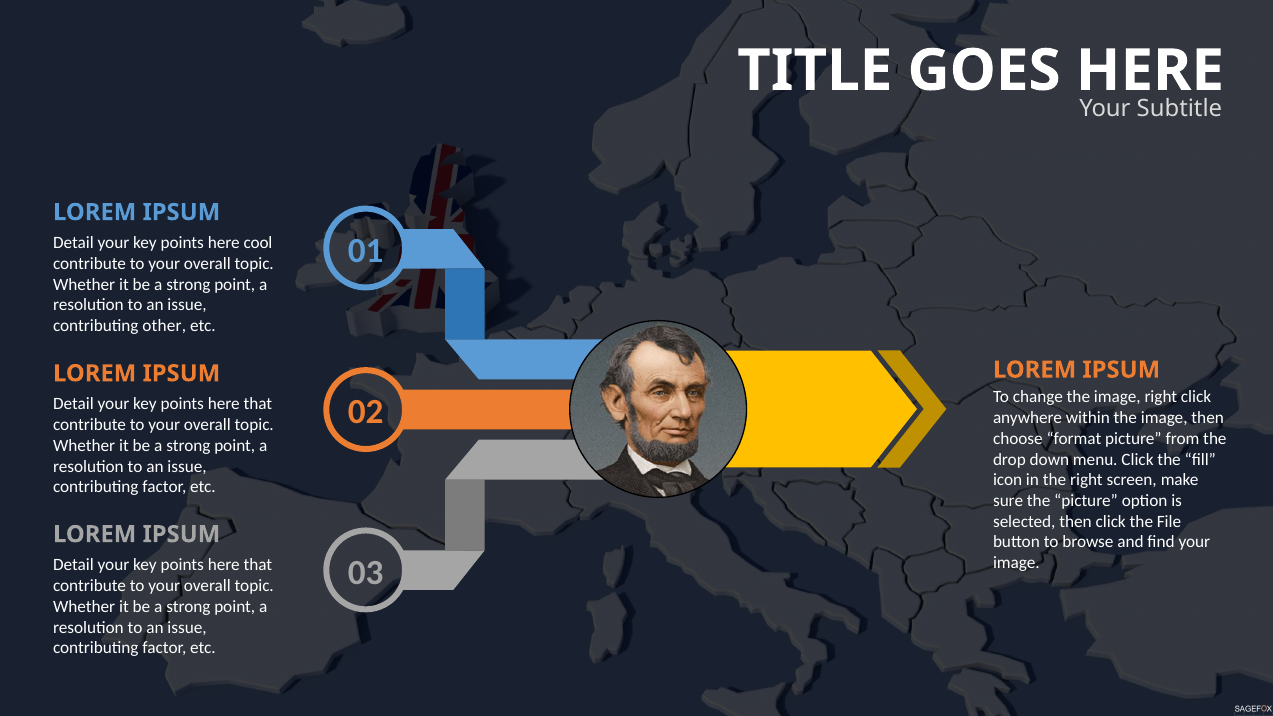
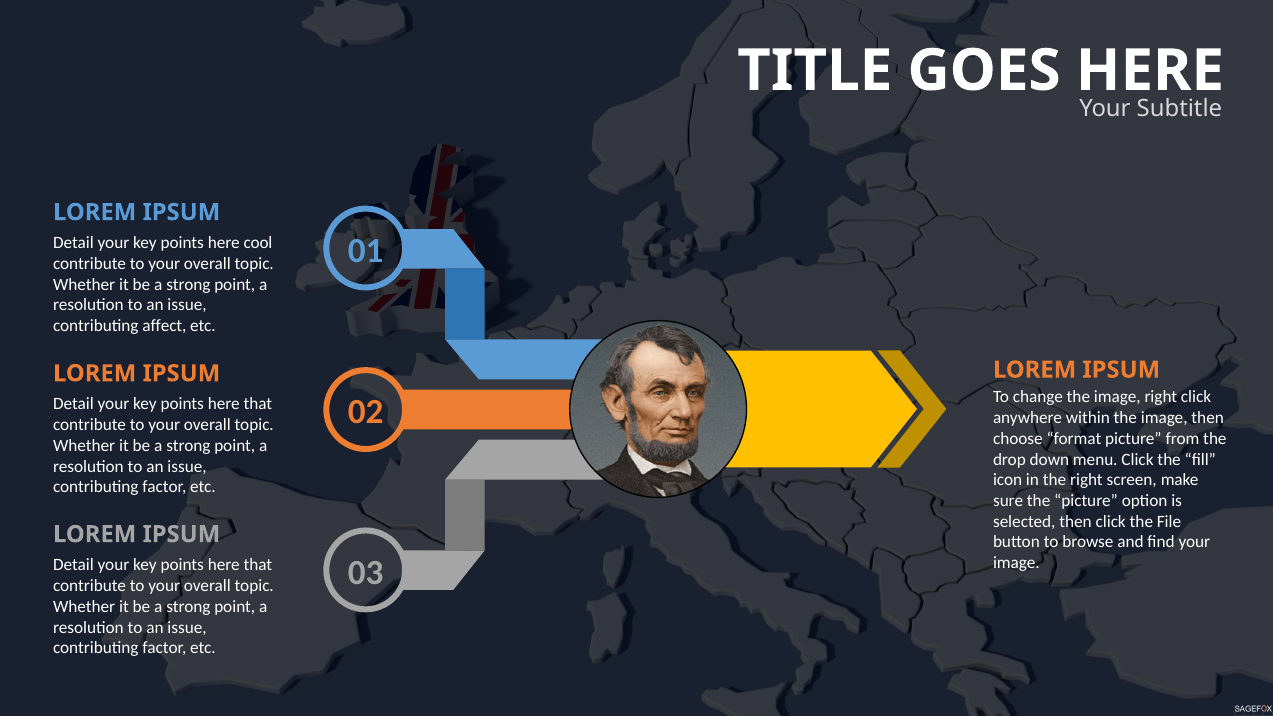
other: other -> affect
